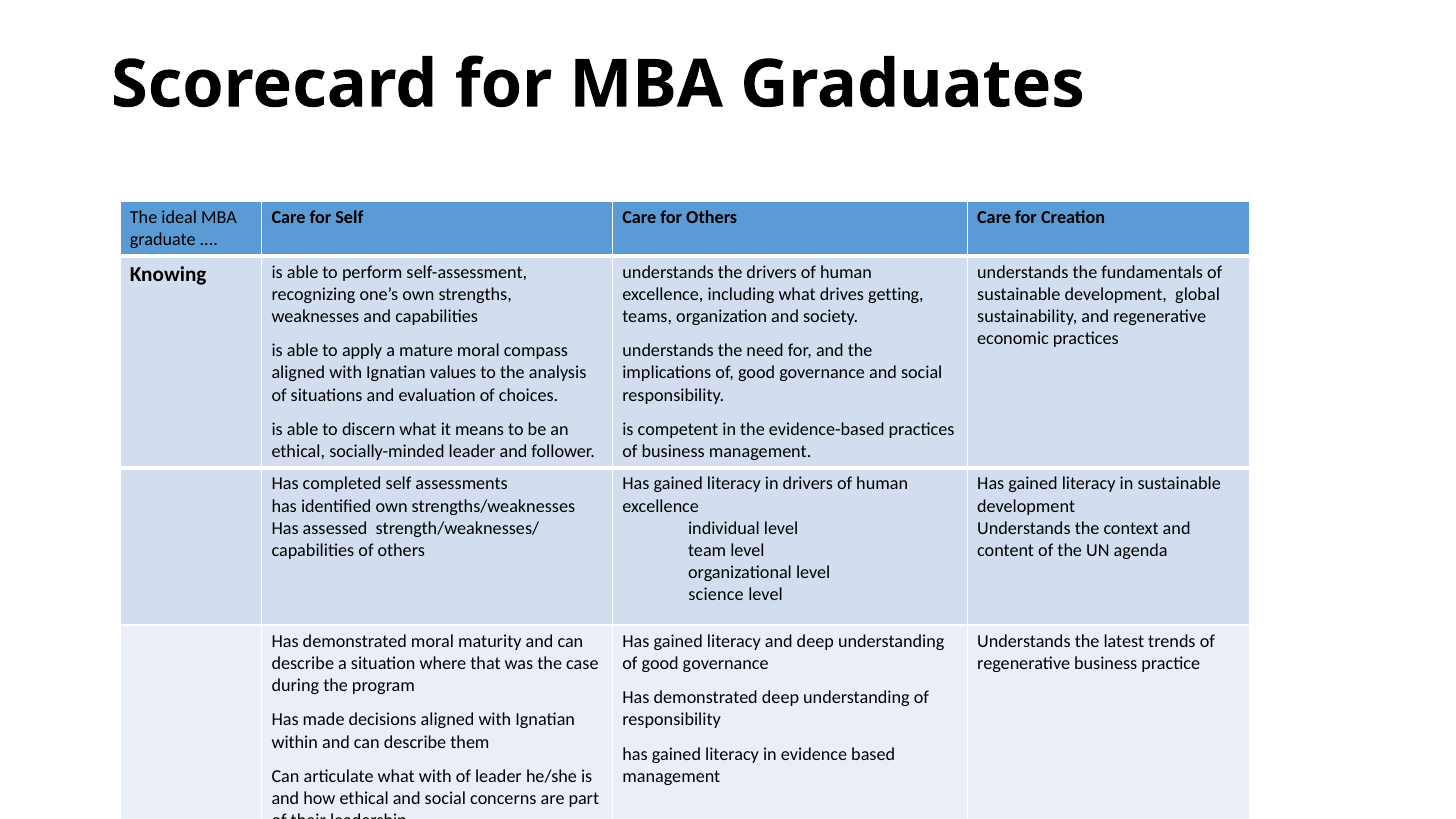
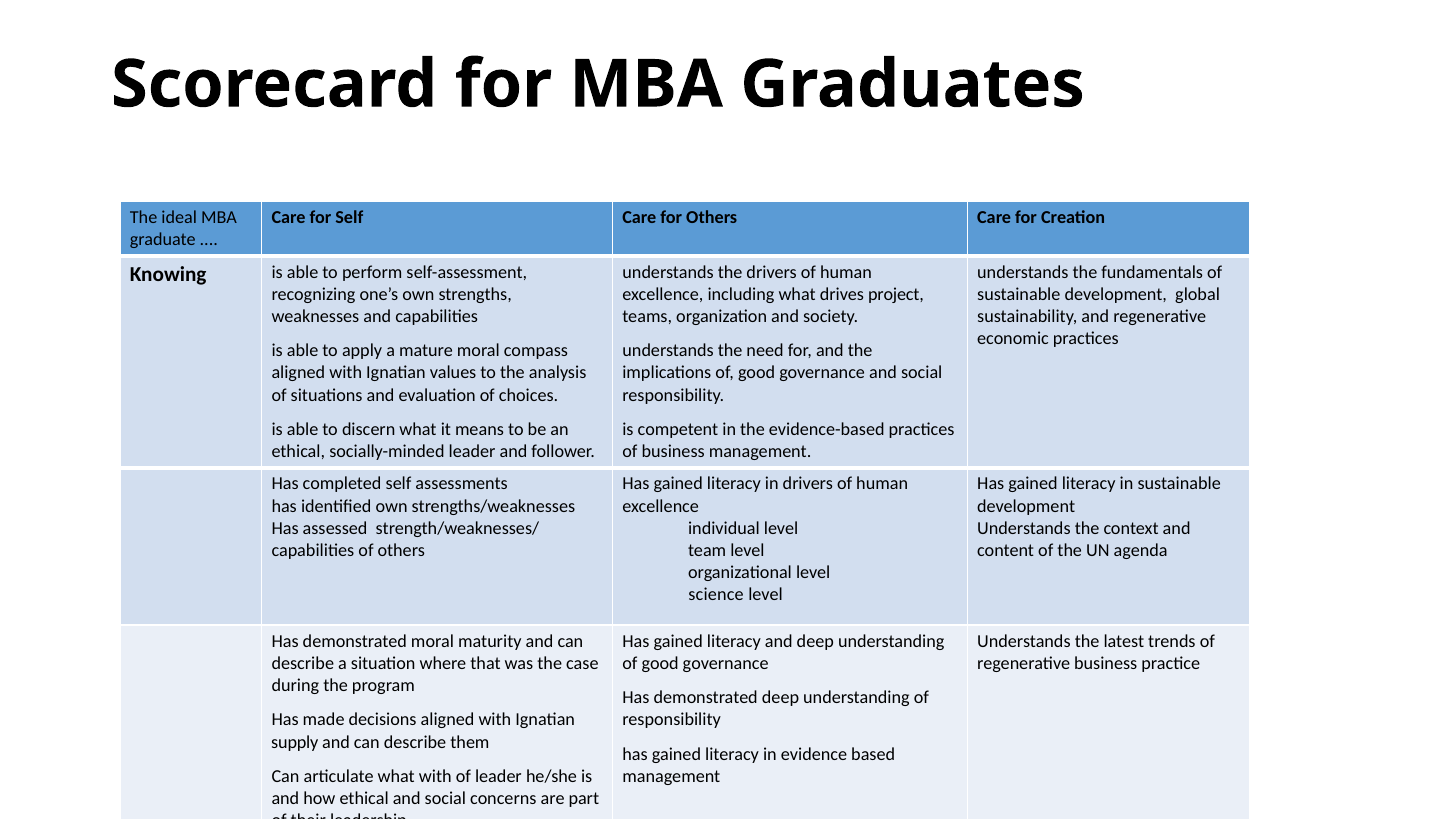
getting: getting -> project
within: within -> supply
